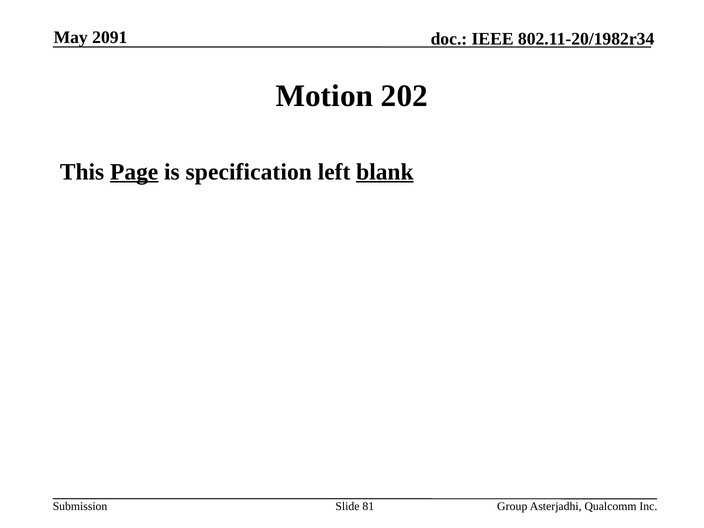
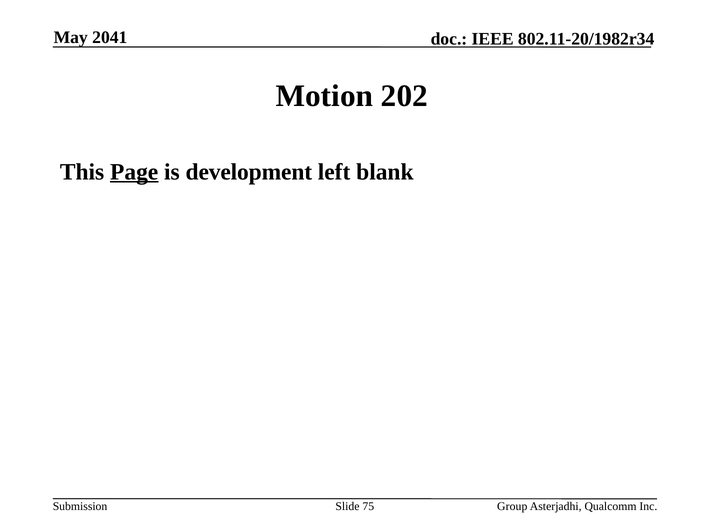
2091: 2091 -> 2041
specification: specification -> development
blank underline: present -> none
81: 81 -> 75
